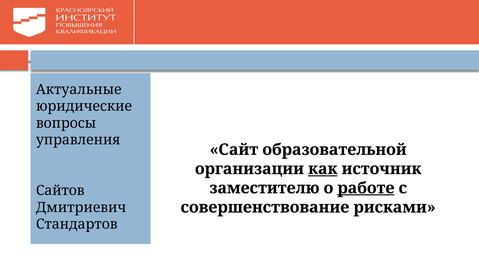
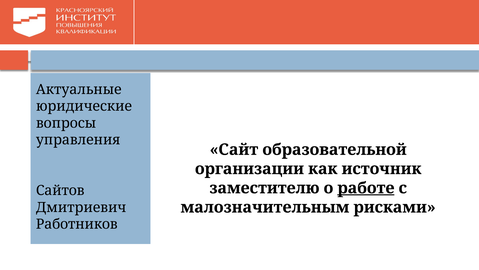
как underline: present -> none
совершенствование: совершенствование -> малозначительным
Стандартов: Стандартов -> Работников
